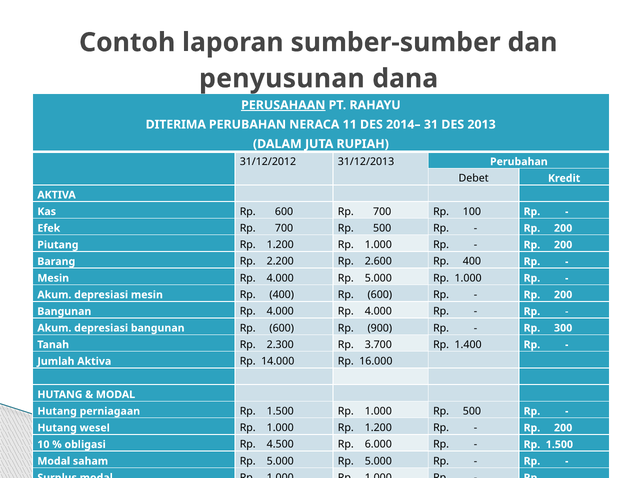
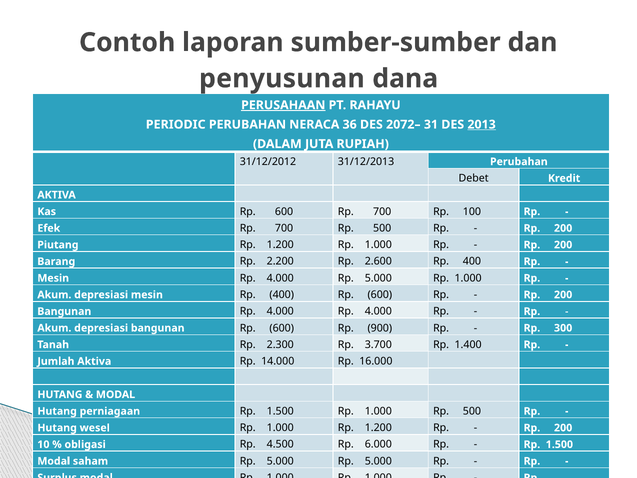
DITERIMA: DITERIMA -> PERIODIC
11: 11 -> 36
2014–: 2014– -> 2072–
2013 underline: none -> present
